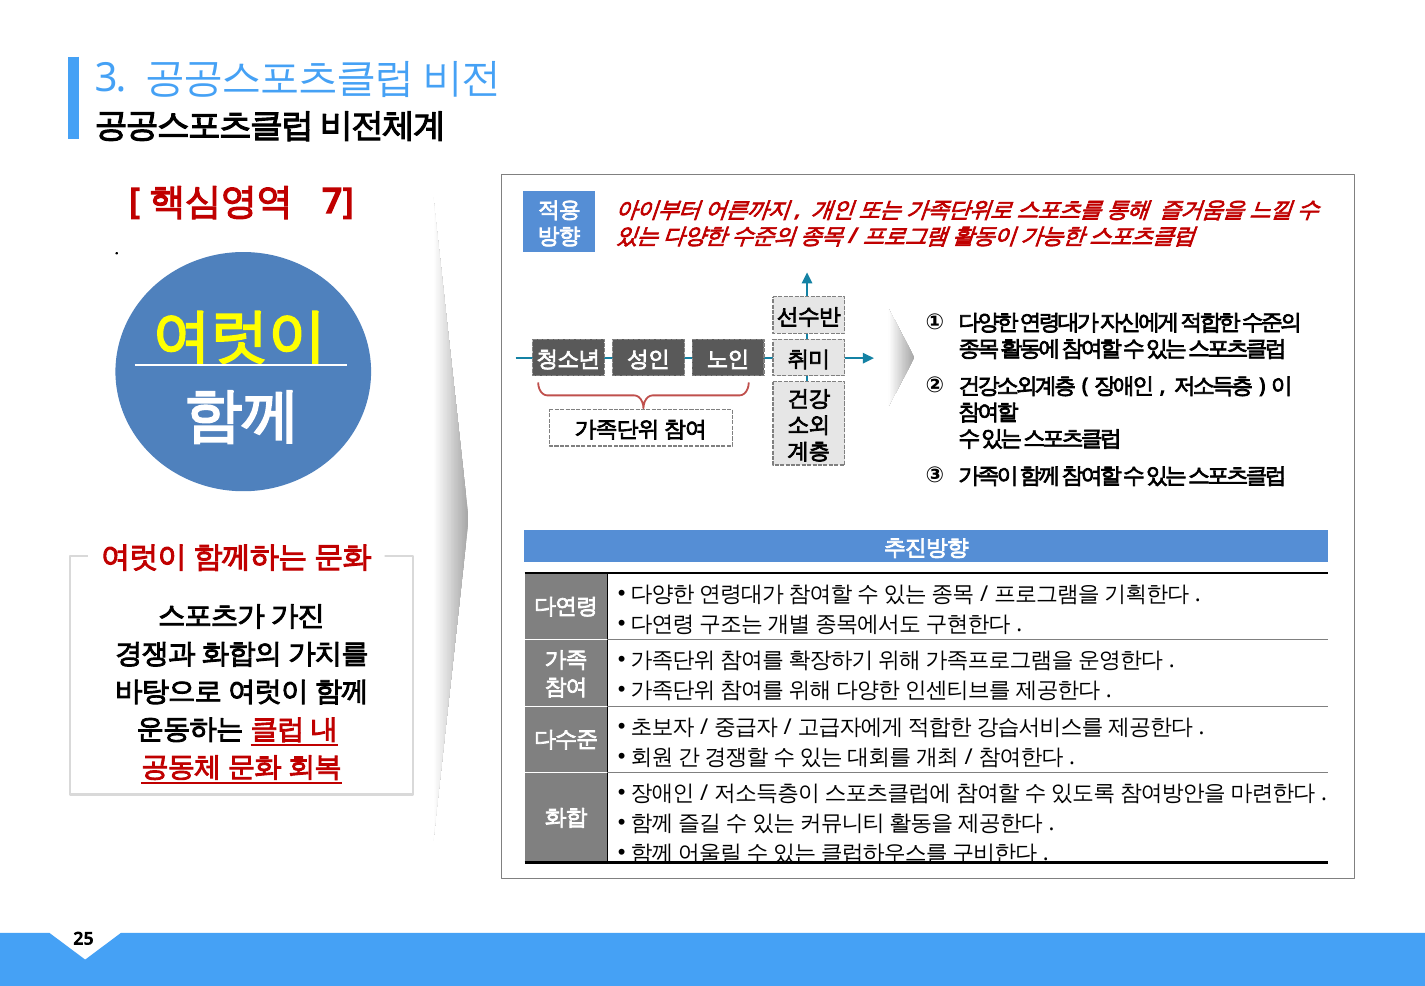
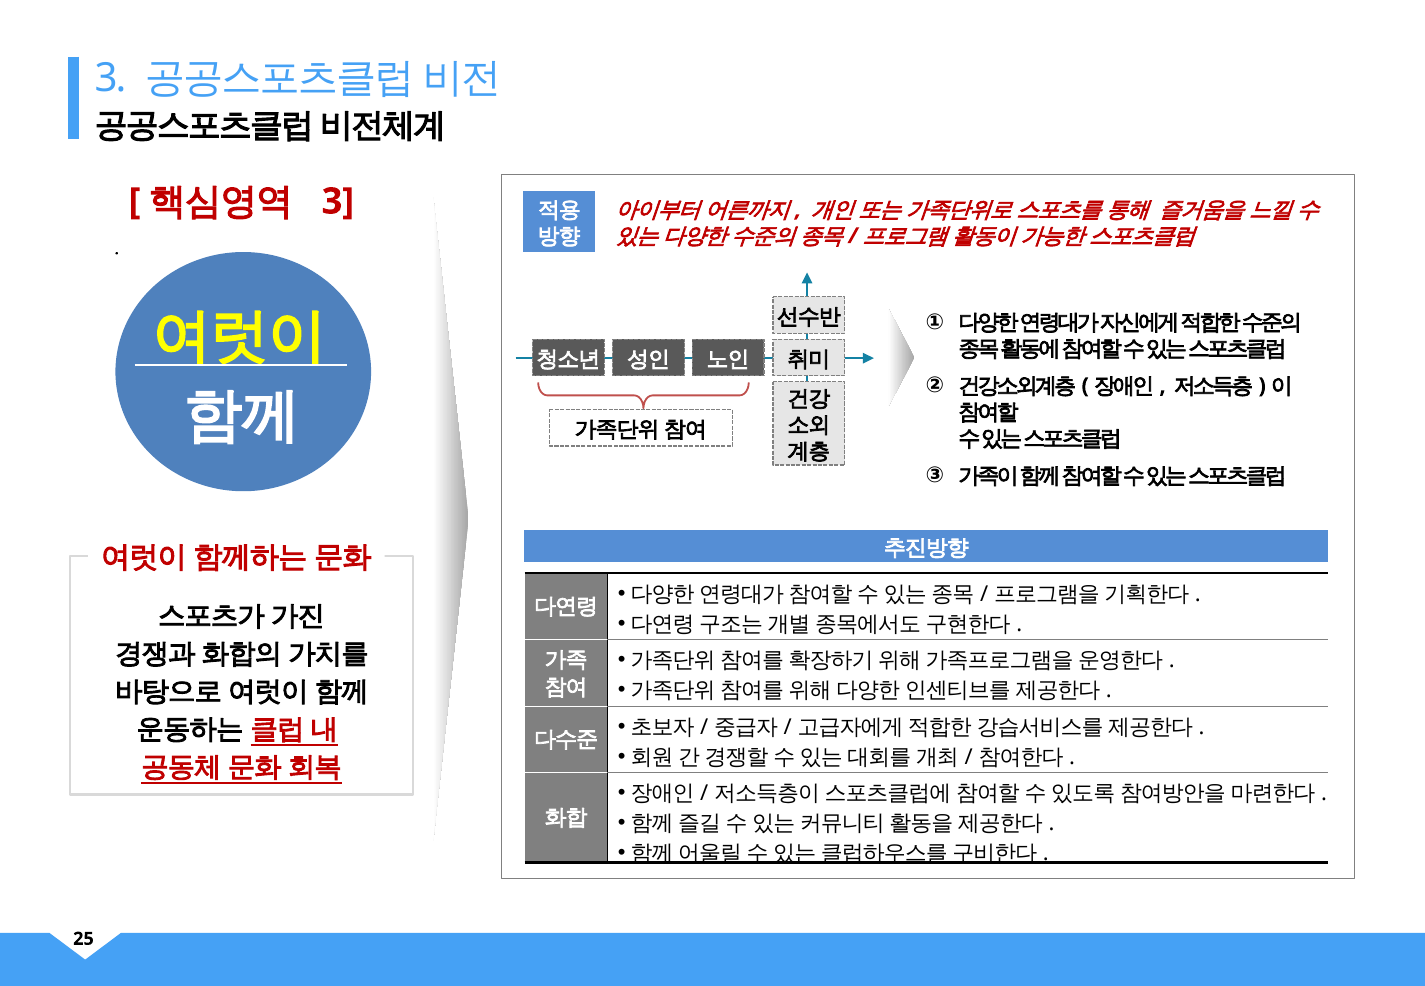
7 at (338, 202): 7 -> 3
